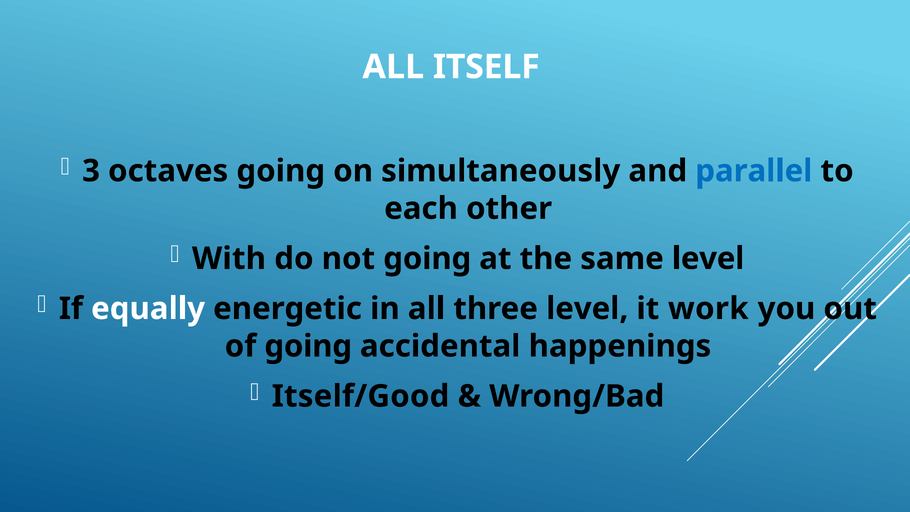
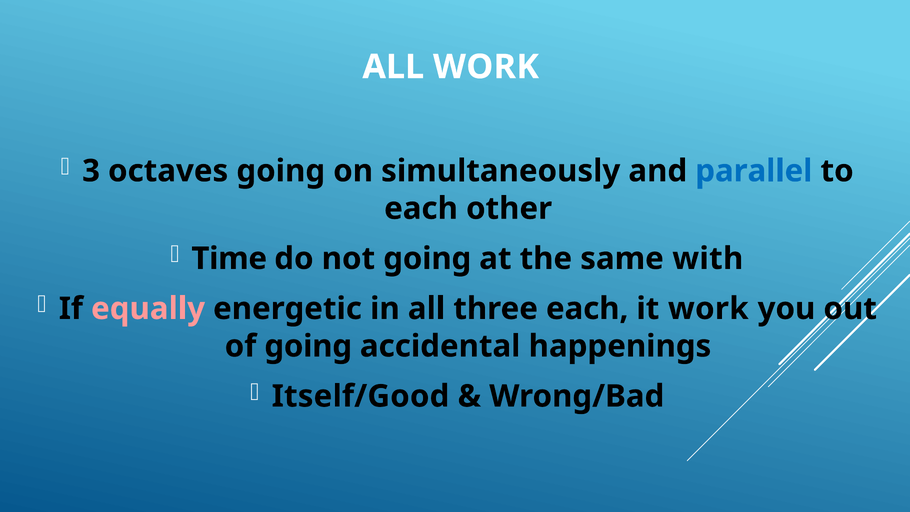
ALL ITSELF: ITSELF -> WORK
With: With -> Time
same level: level -> with
equally colour: white -> pink
three level: level -> each
